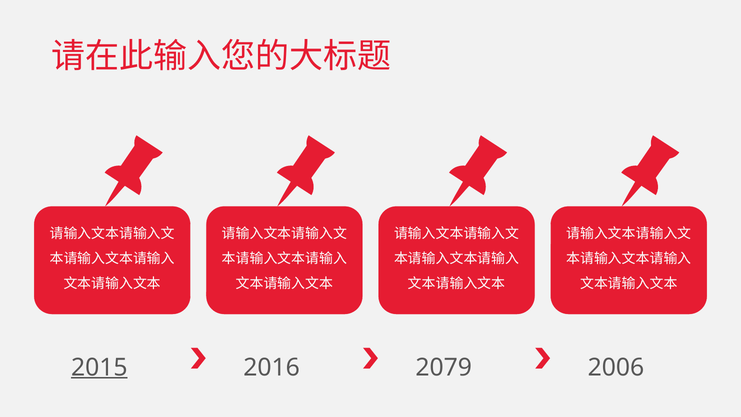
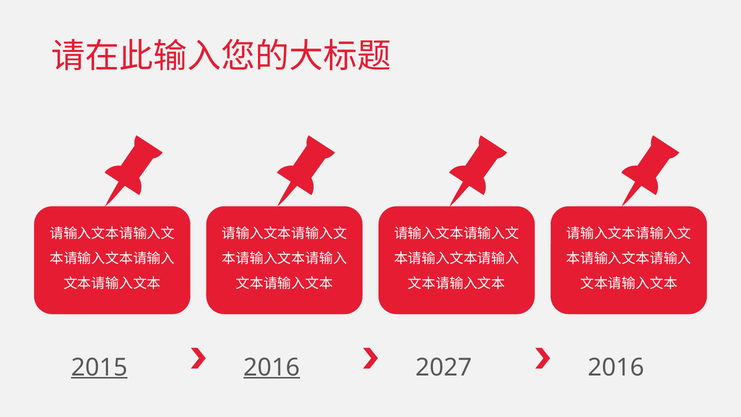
2016 at (272, 367) underline: none -> present
2079: 2079 -> 2027
2006 at (616, 367): 2006 -> 2016
